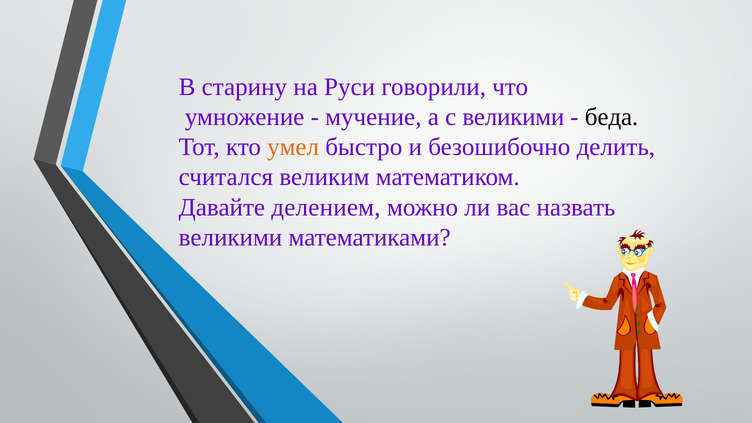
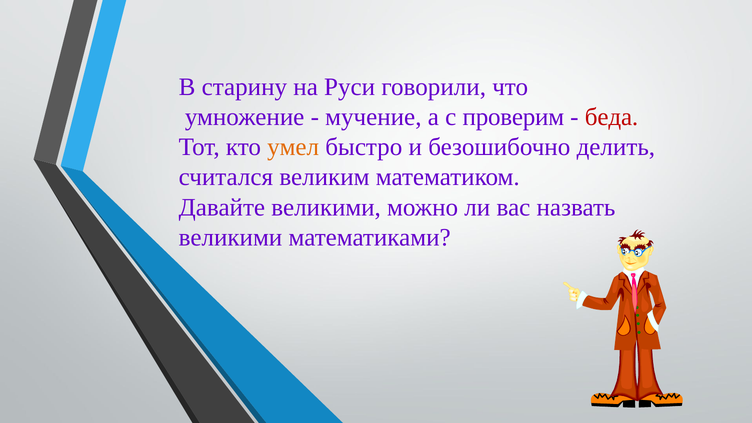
с великими: великими -> проверим
беда colour: black -> red
Давайте делением: делением -> великими
